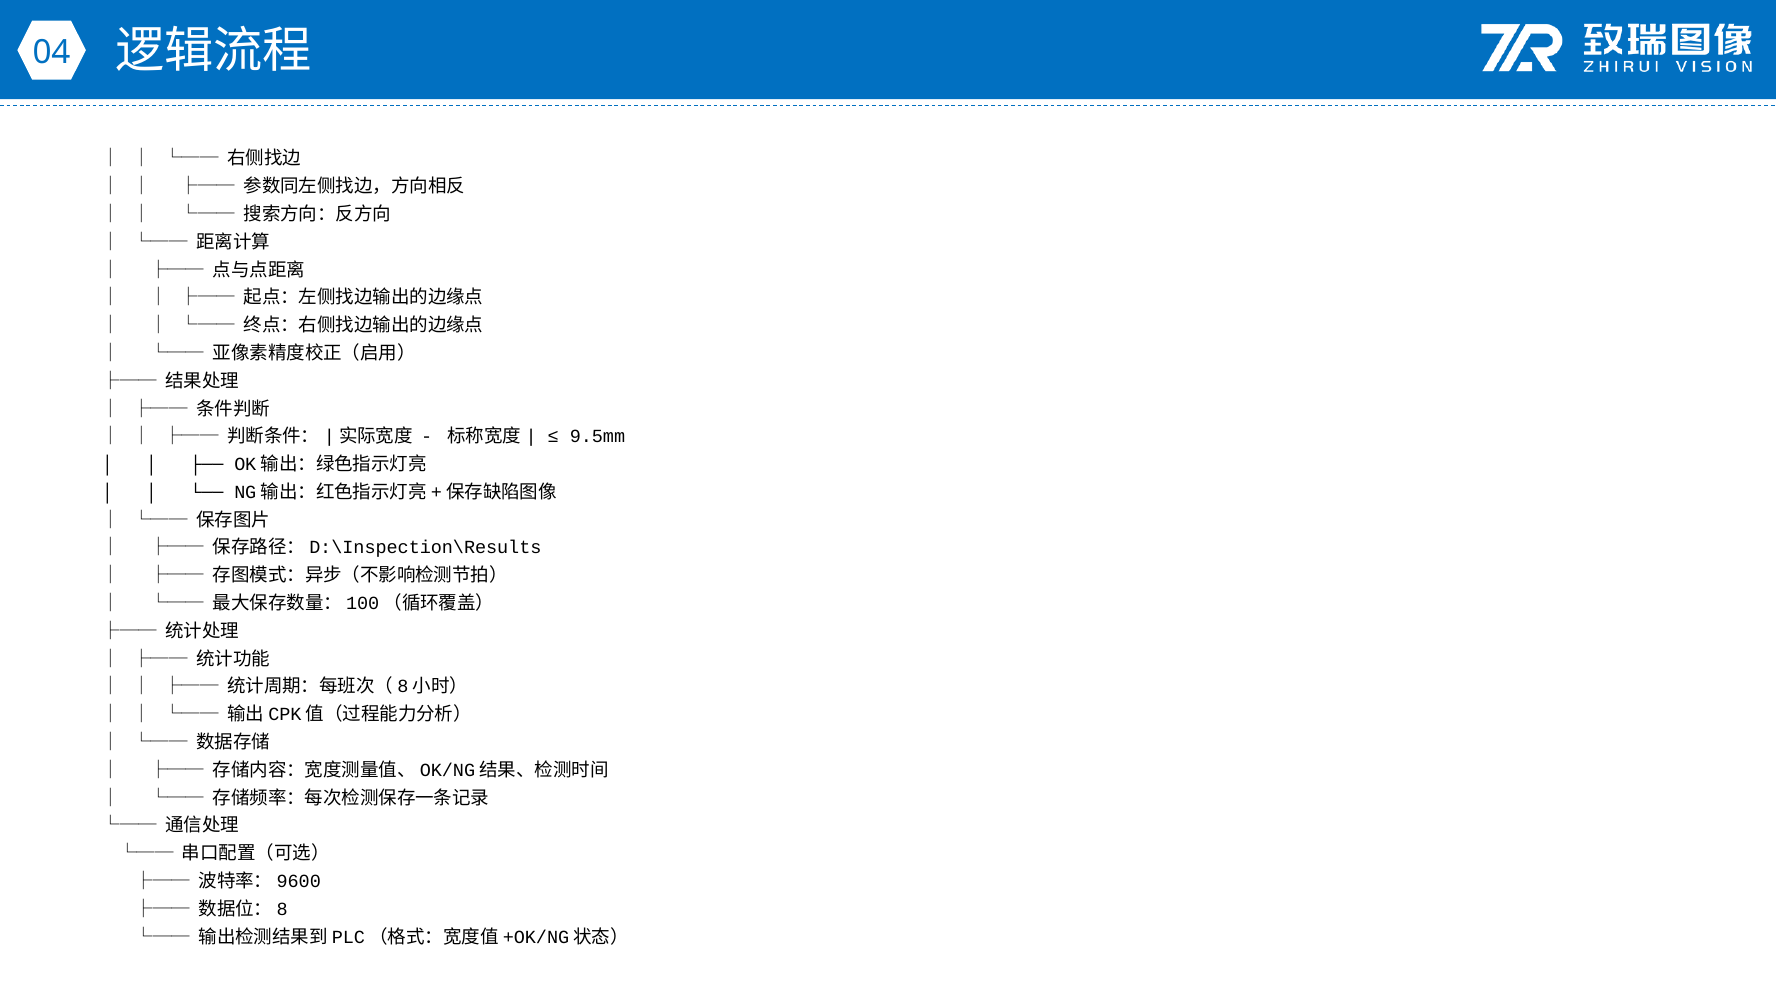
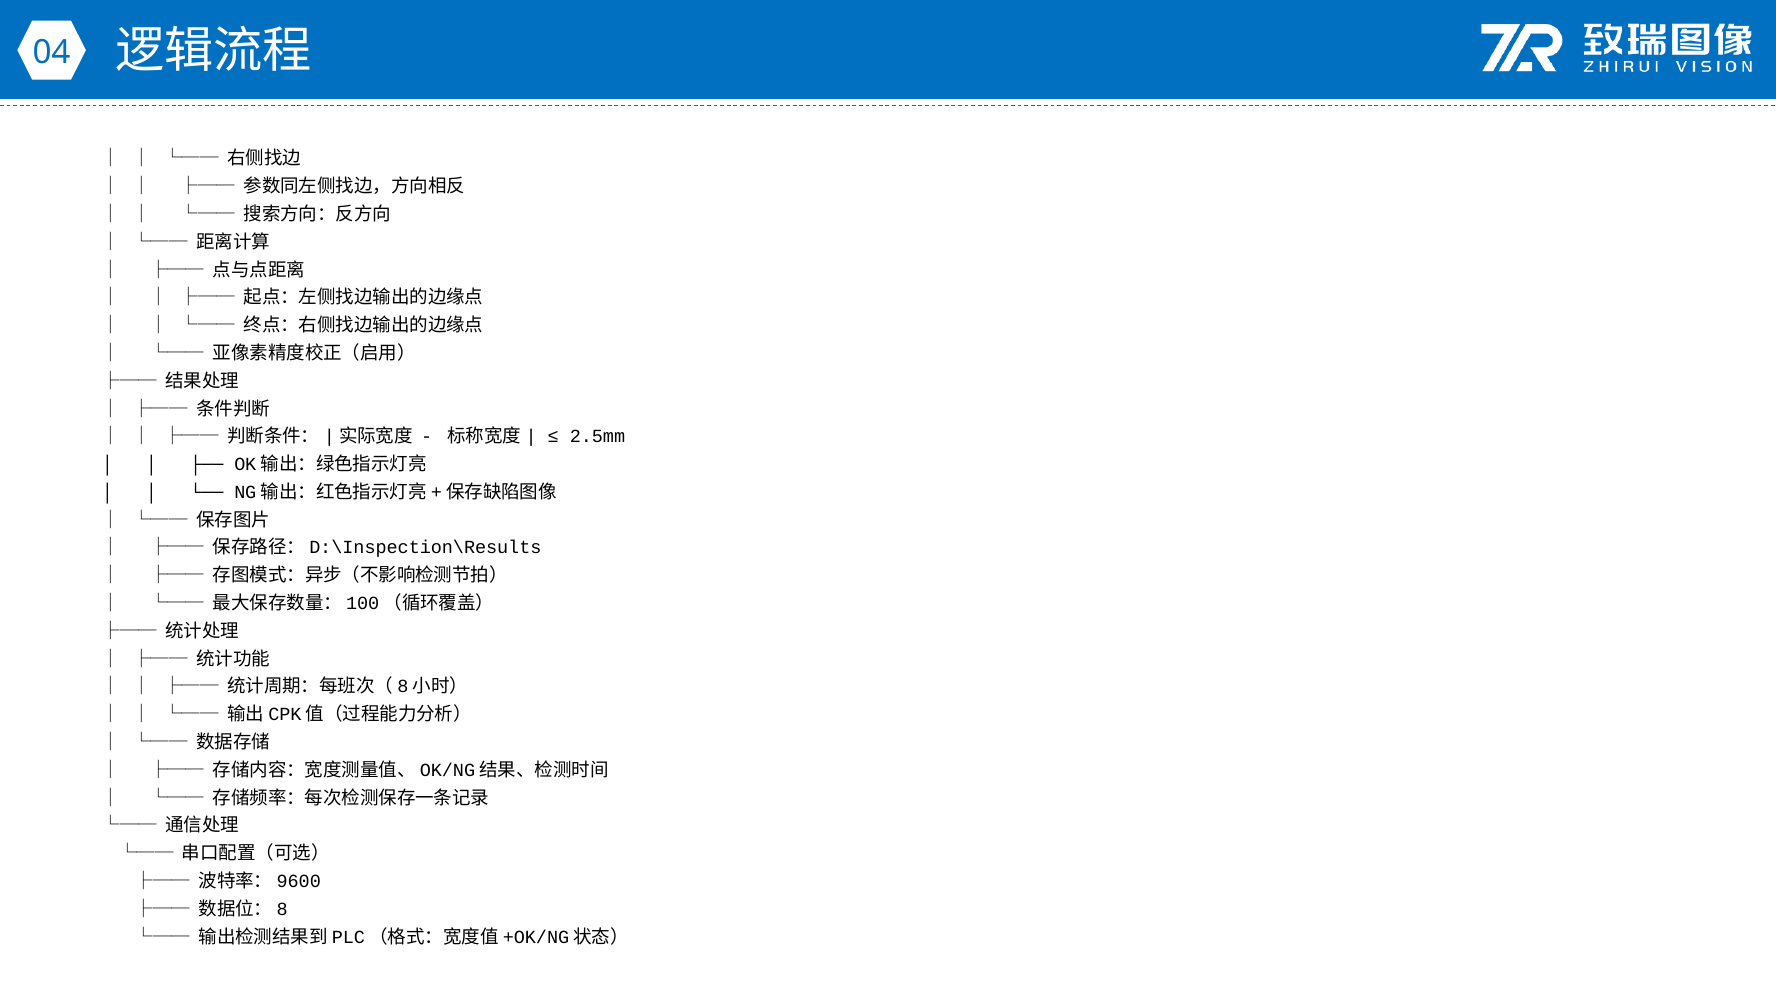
9.5mm: 9.5mm -> 2.5mm
